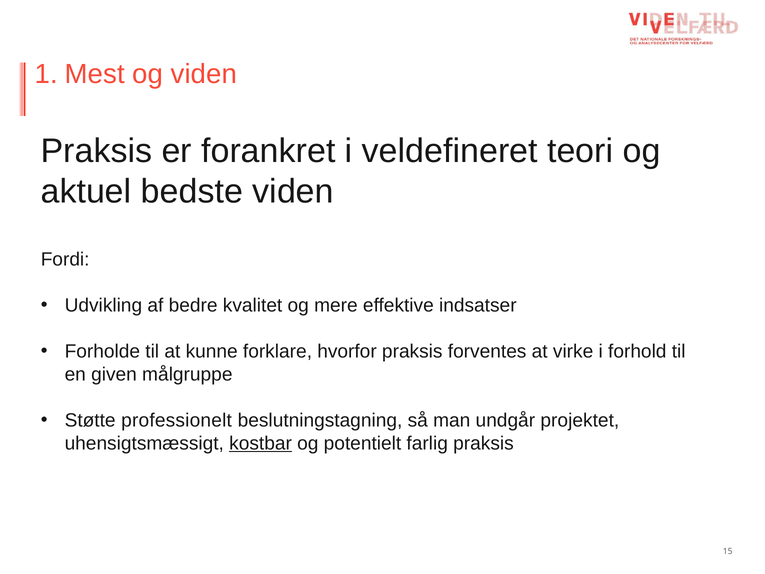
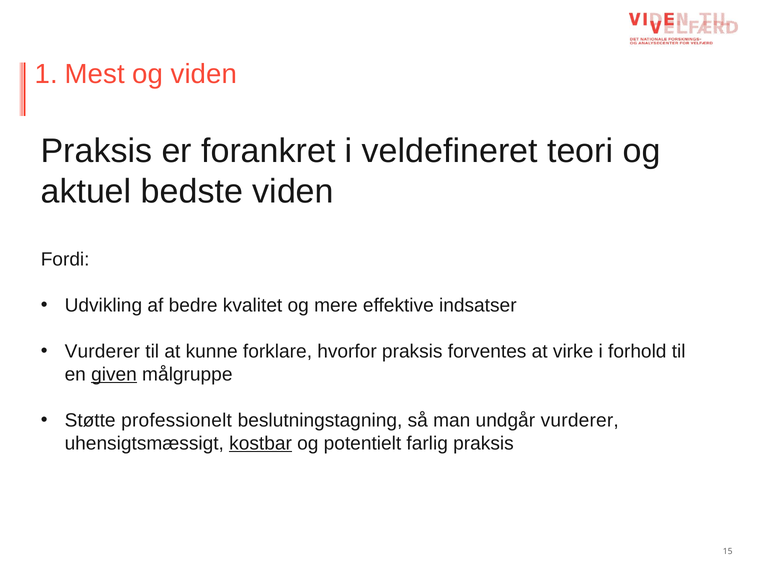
Forholde at (102, 351): Forholde -> Vurderer
given underline: none -> present
undgår projektet: projektet -> vurderer
